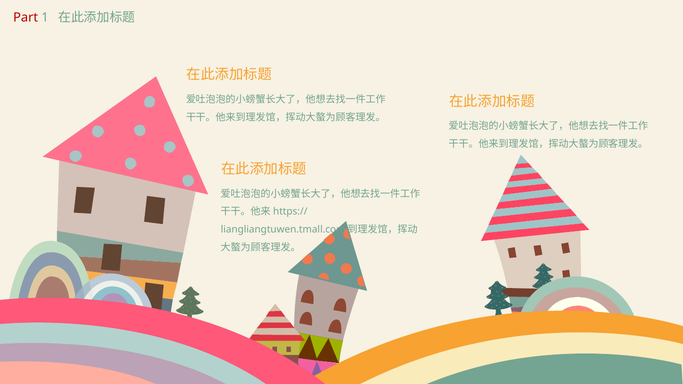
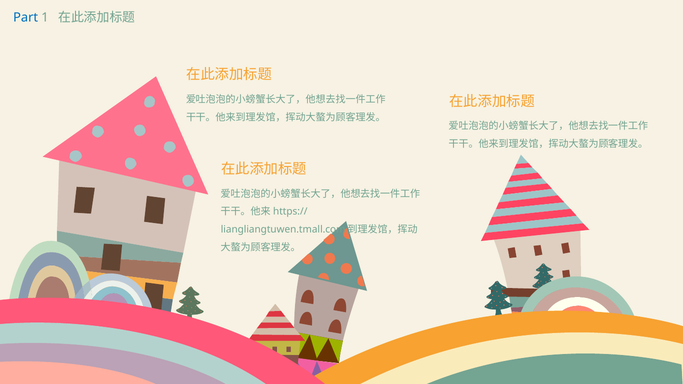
Part colour: red -> blue
